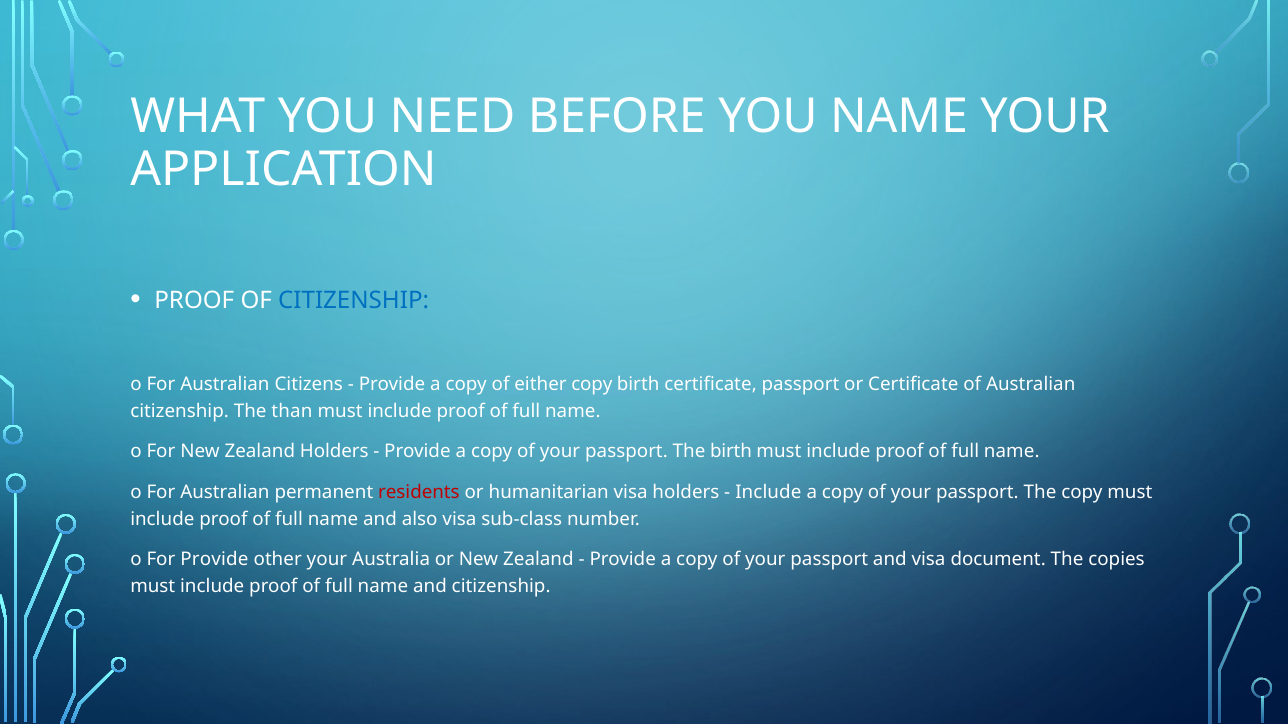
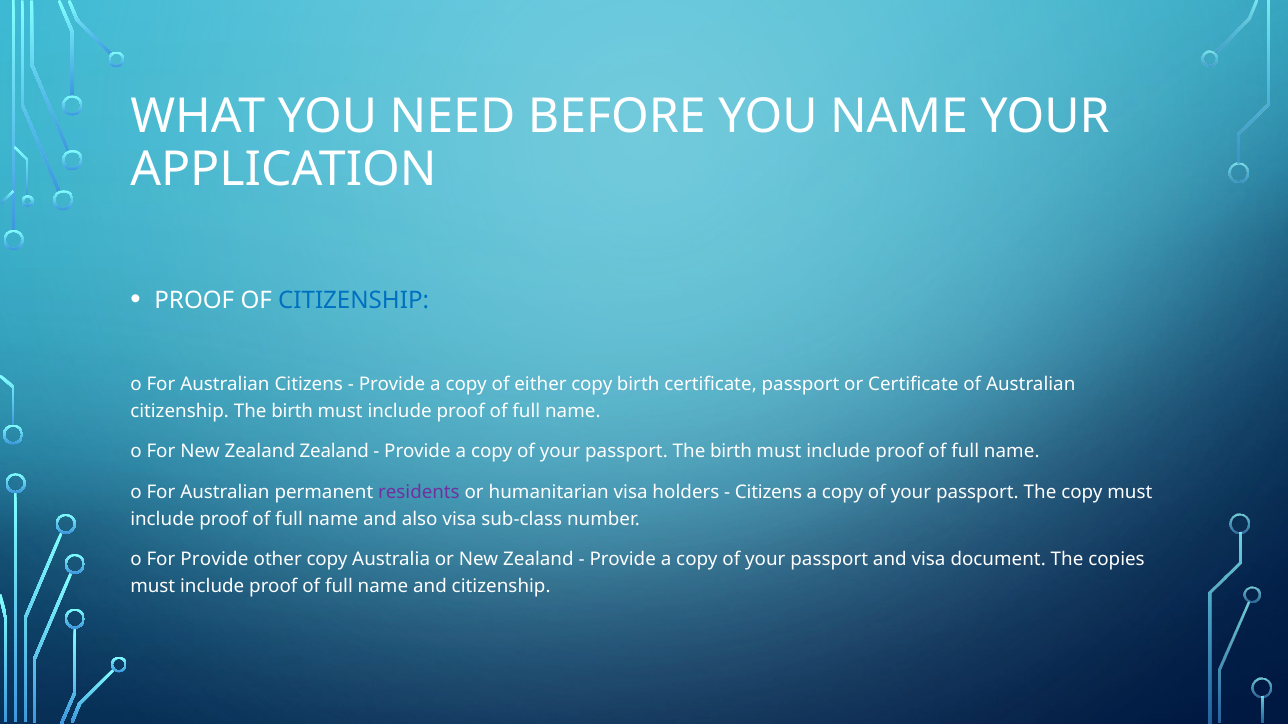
citizenship The than: than -> birth
Zealand Holders: Holders -> Zealand
residents colour: red -> purple
Include at (768, 492): Include -> Citizens
other your: your -> copy
